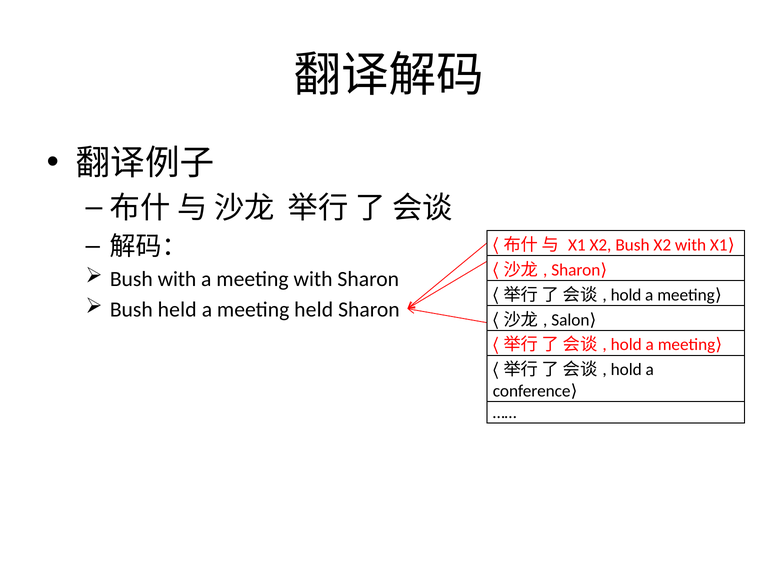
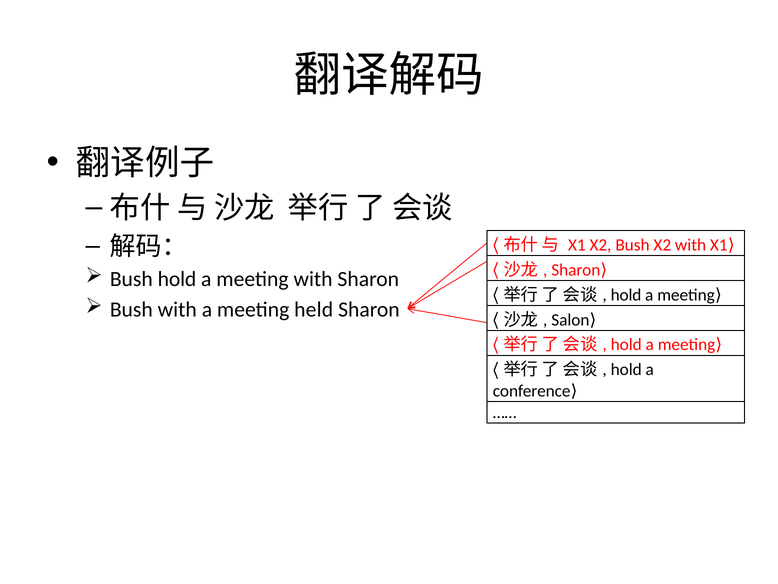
Bush with: with -> hold
Bush held: held -> with
